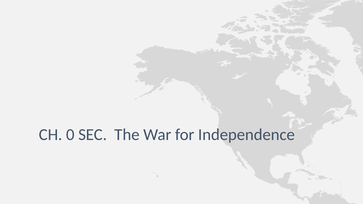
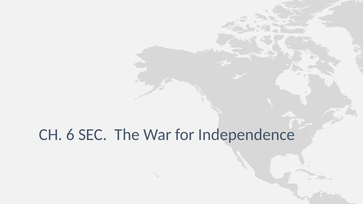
0: 0 -> 6
